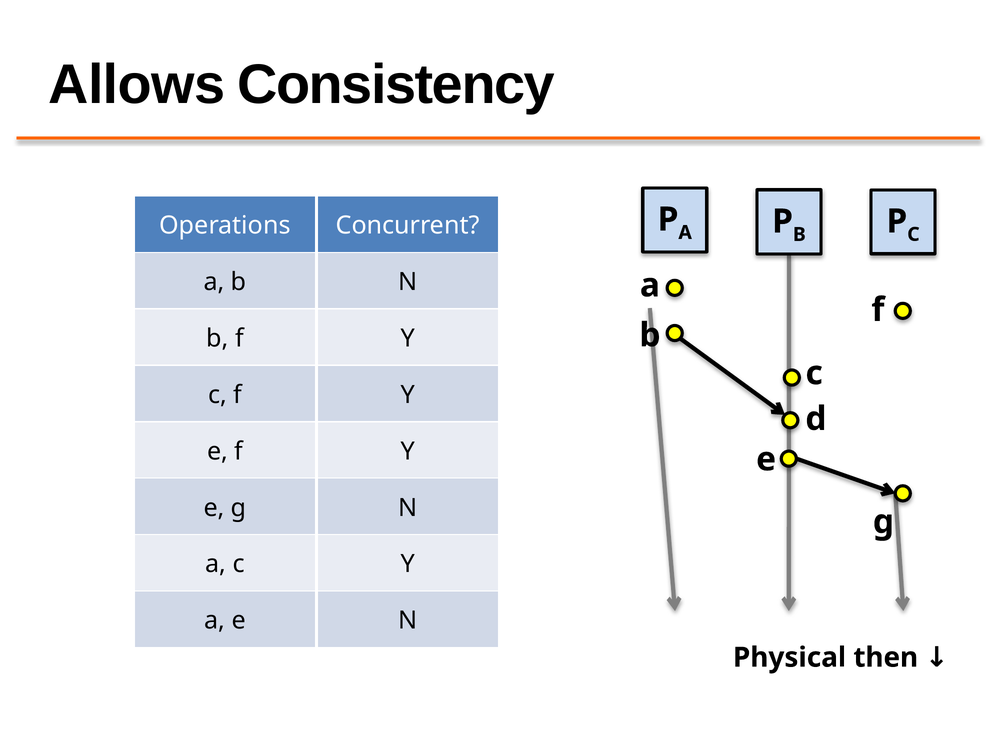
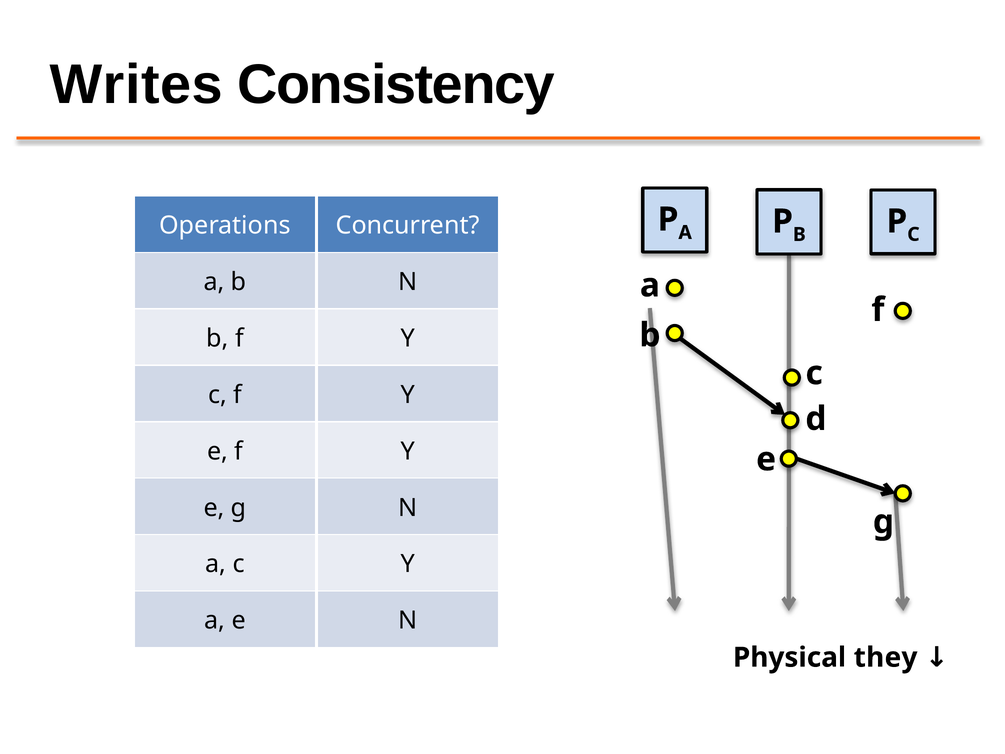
Allows: Allows -> Writes
then: then -> they
